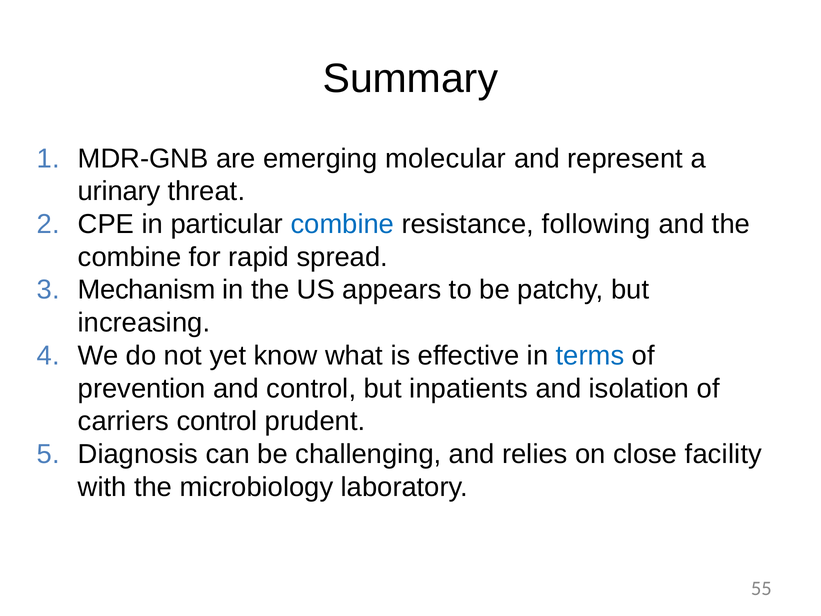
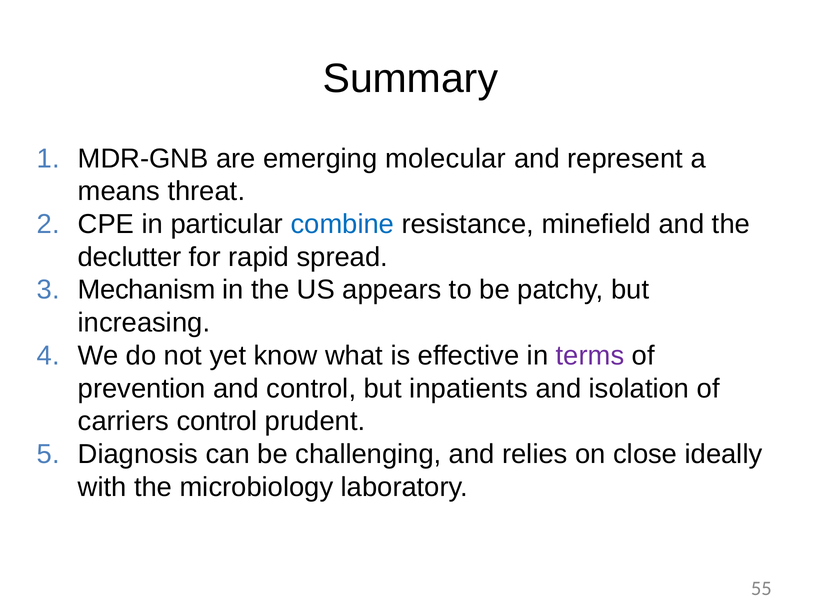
urinary: urinary -> means
following: following -> minefield
combine at (130, 257): combine -> declutter
terms colour: blue -> purple
facility: facility -> ideally
